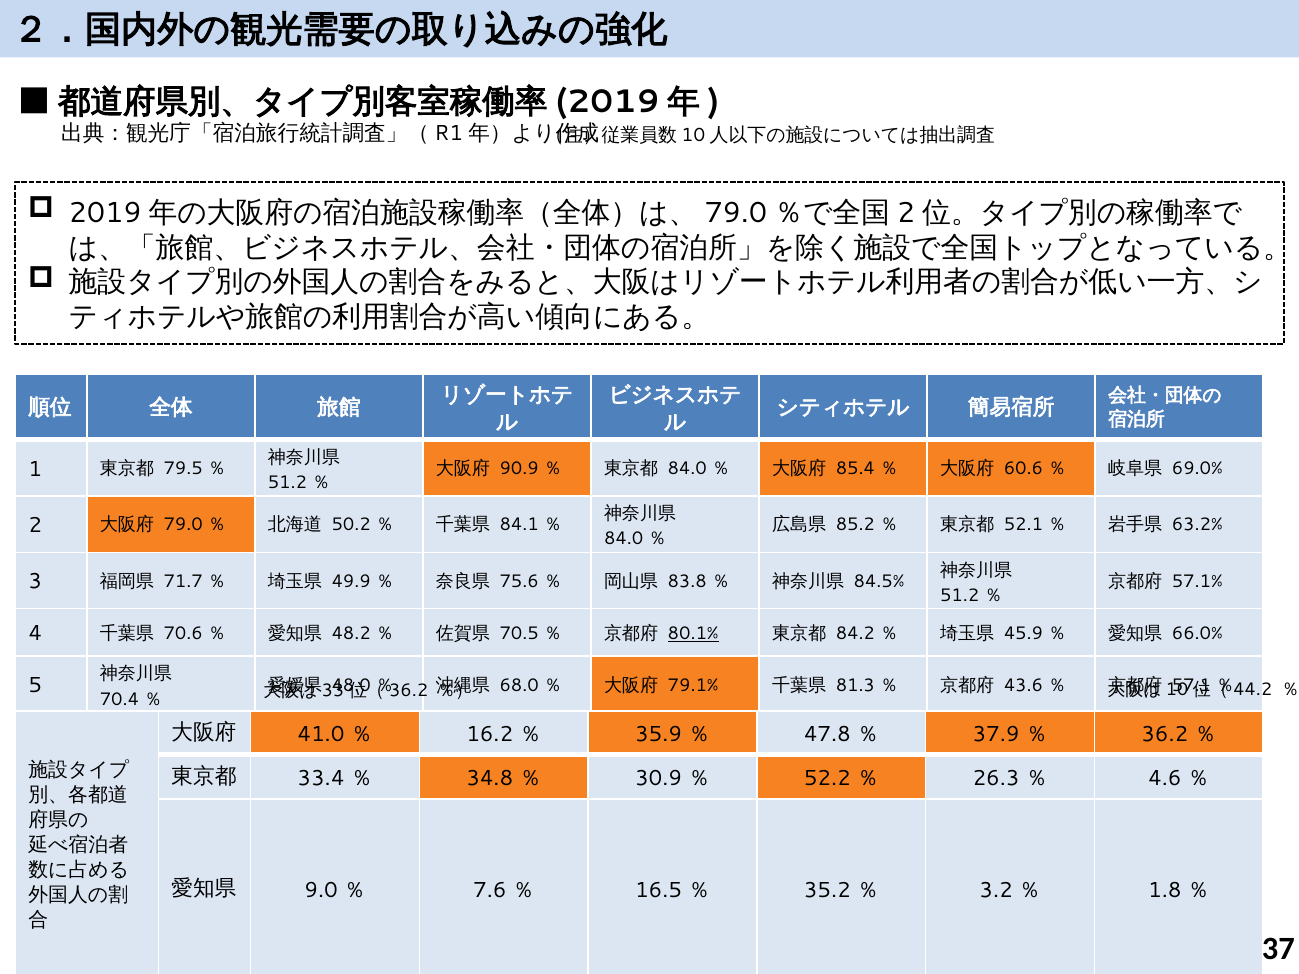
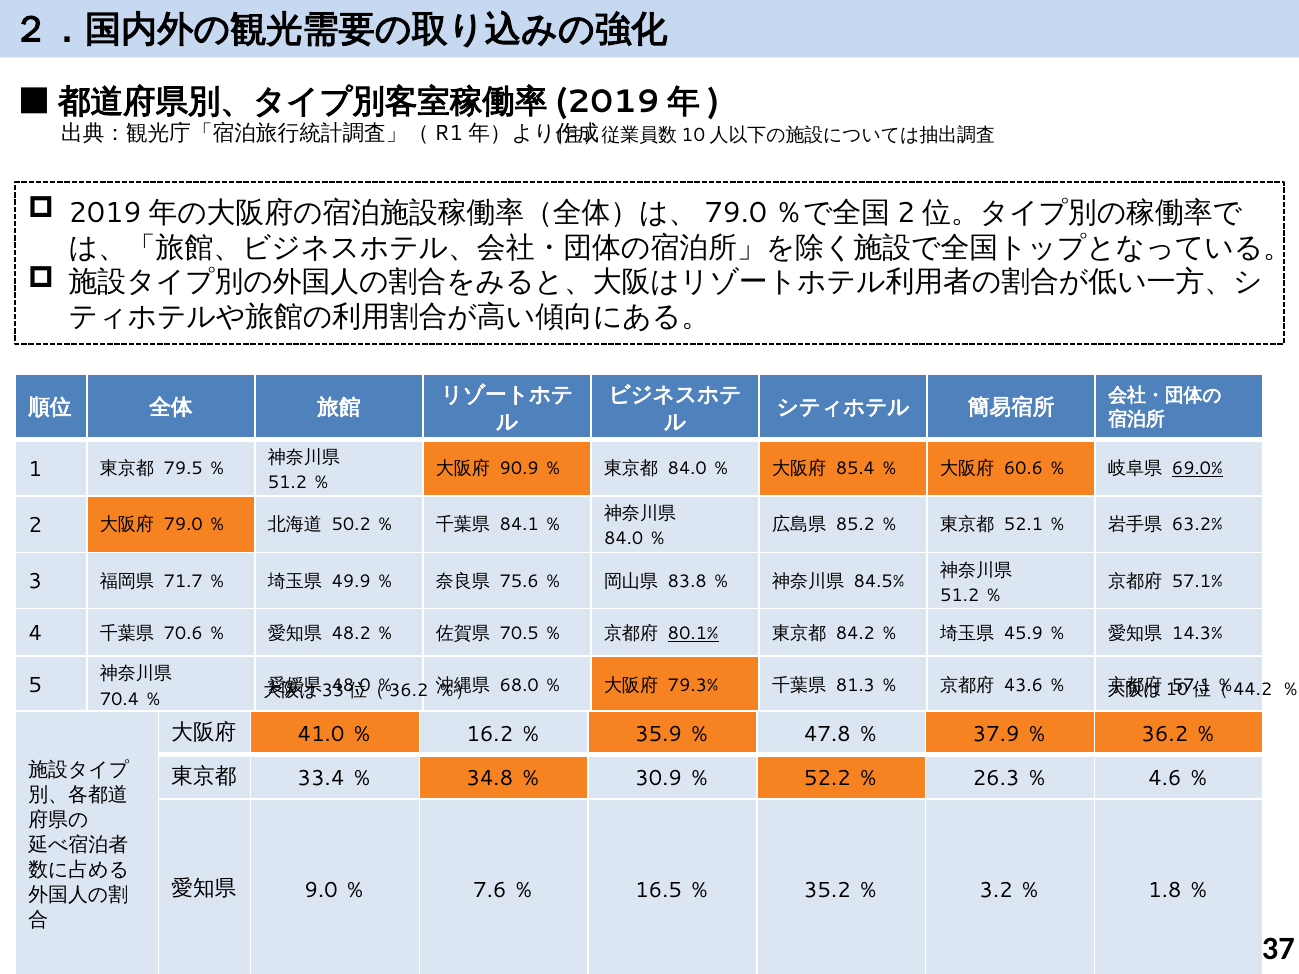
69.0% underline: none -> present
66.0%: 66.0% -> 14.3%
79.1%: 79.1% -> 79.3%
